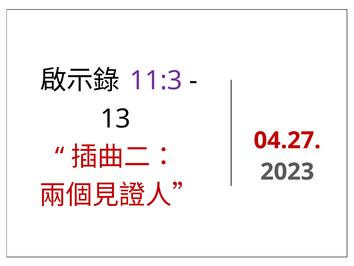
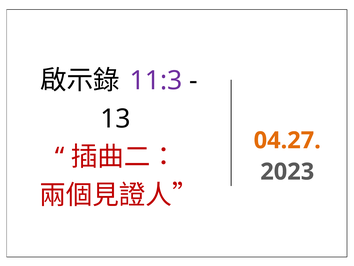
04.27 colour: red -> orange
